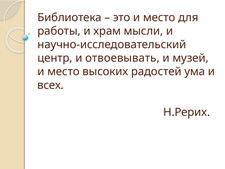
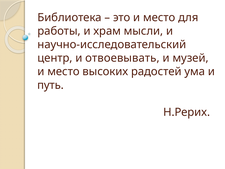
всех: всех -> путь
